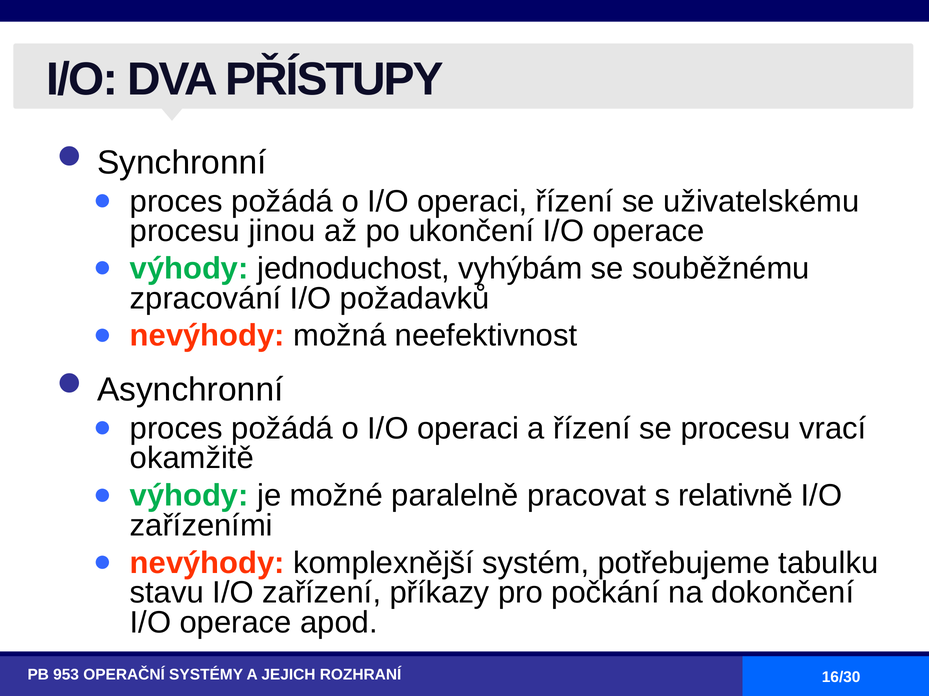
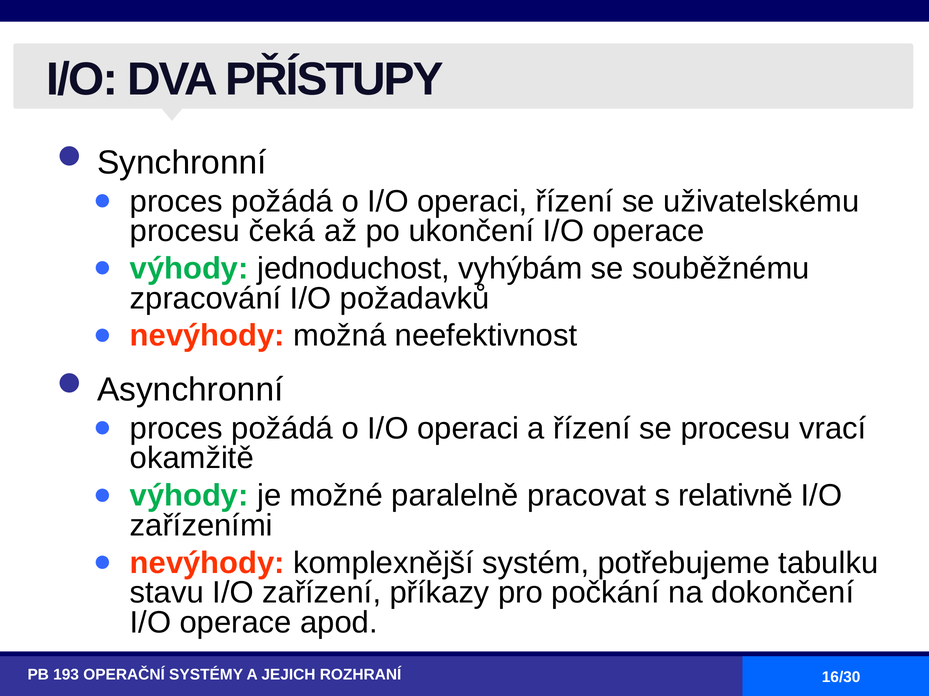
jinou: jinou -> čeká
953: 953 -> 193
